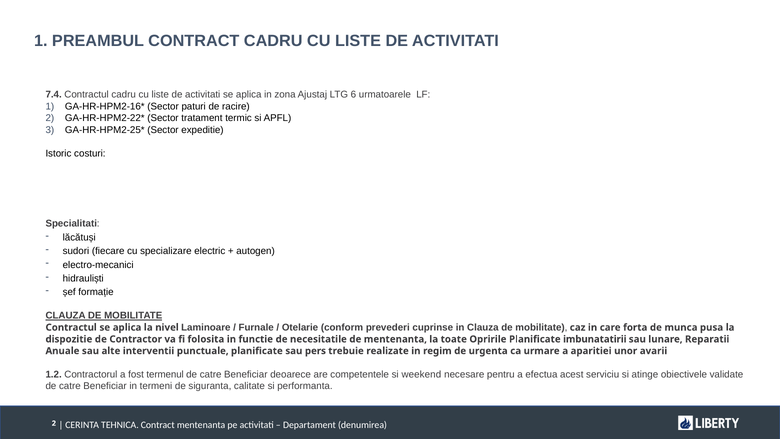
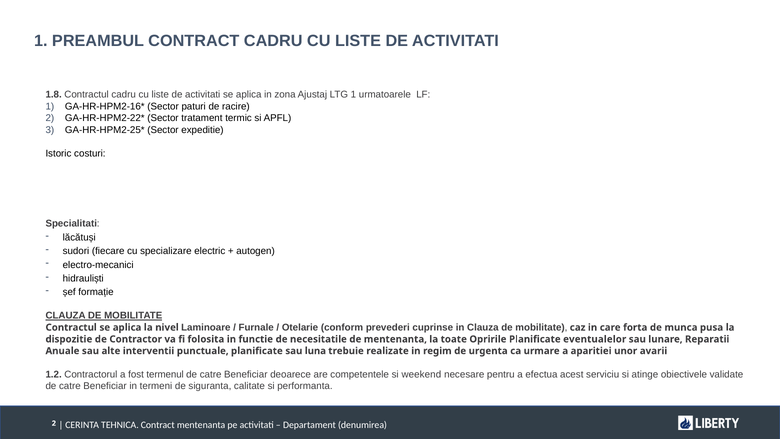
7.4: 7.4 -> 1.8
LTG 6: 6 -> 1
imbunatatirii: imbunatatirii -> eventualelor
pers: pers -> luna
